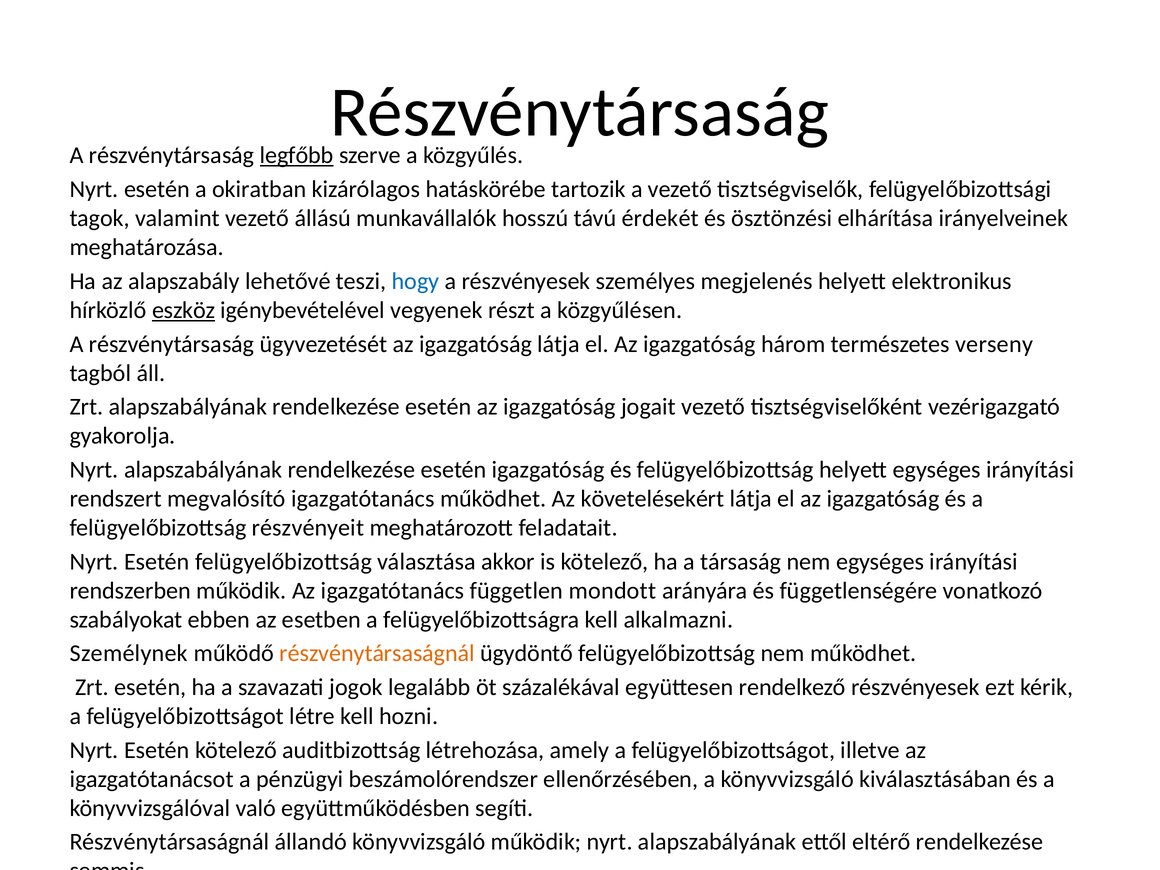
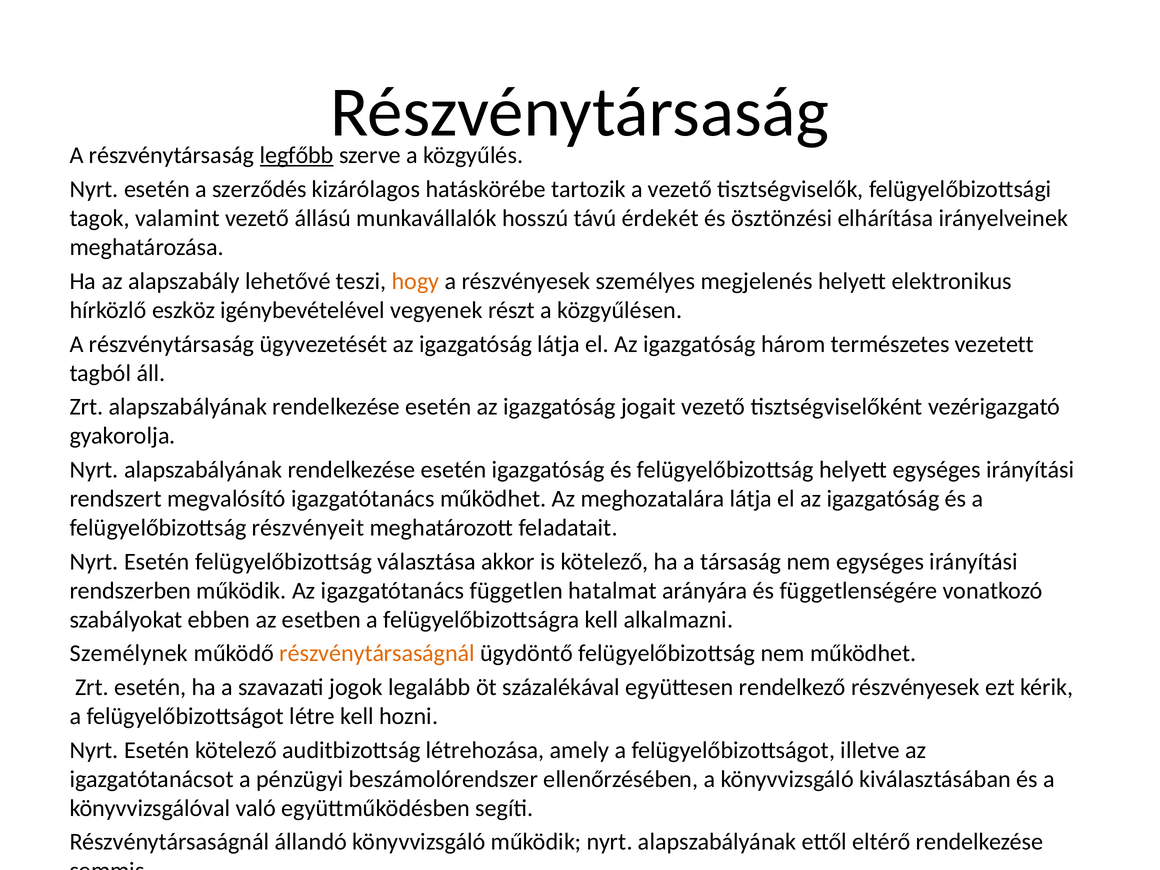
okiratban: okiratban -> szerződés
hogy colour: blue -> orange
eszköz underline: present -> none
verseny: verseny -> vezetett
követelésekért: követelésekért -> meghozatalára
mondott: mondott -> hatalmat
